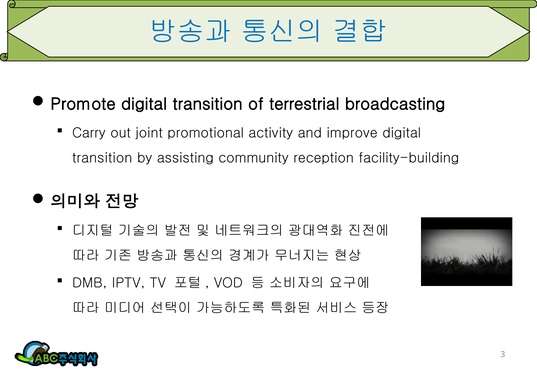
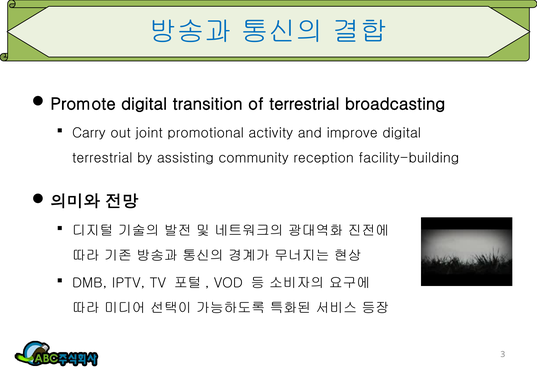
transition at (102, 158): transition -> terrestrial
